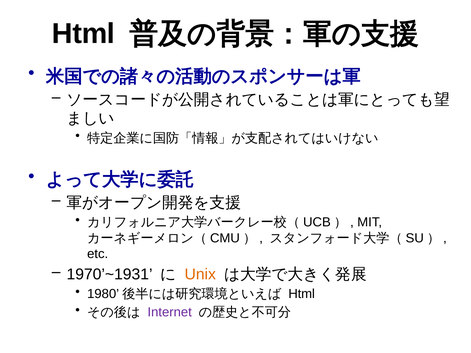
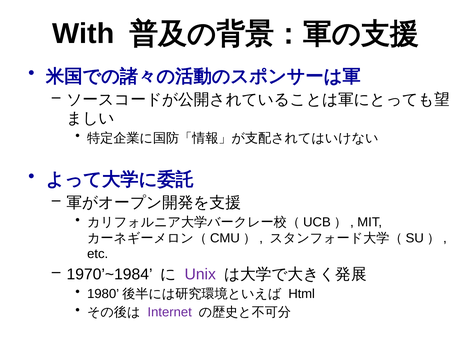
Html at (83, 34): Html -> With
1970’~1931: 1970’~1931 -> 1970’~1984
Unix colour: orange -> purple
